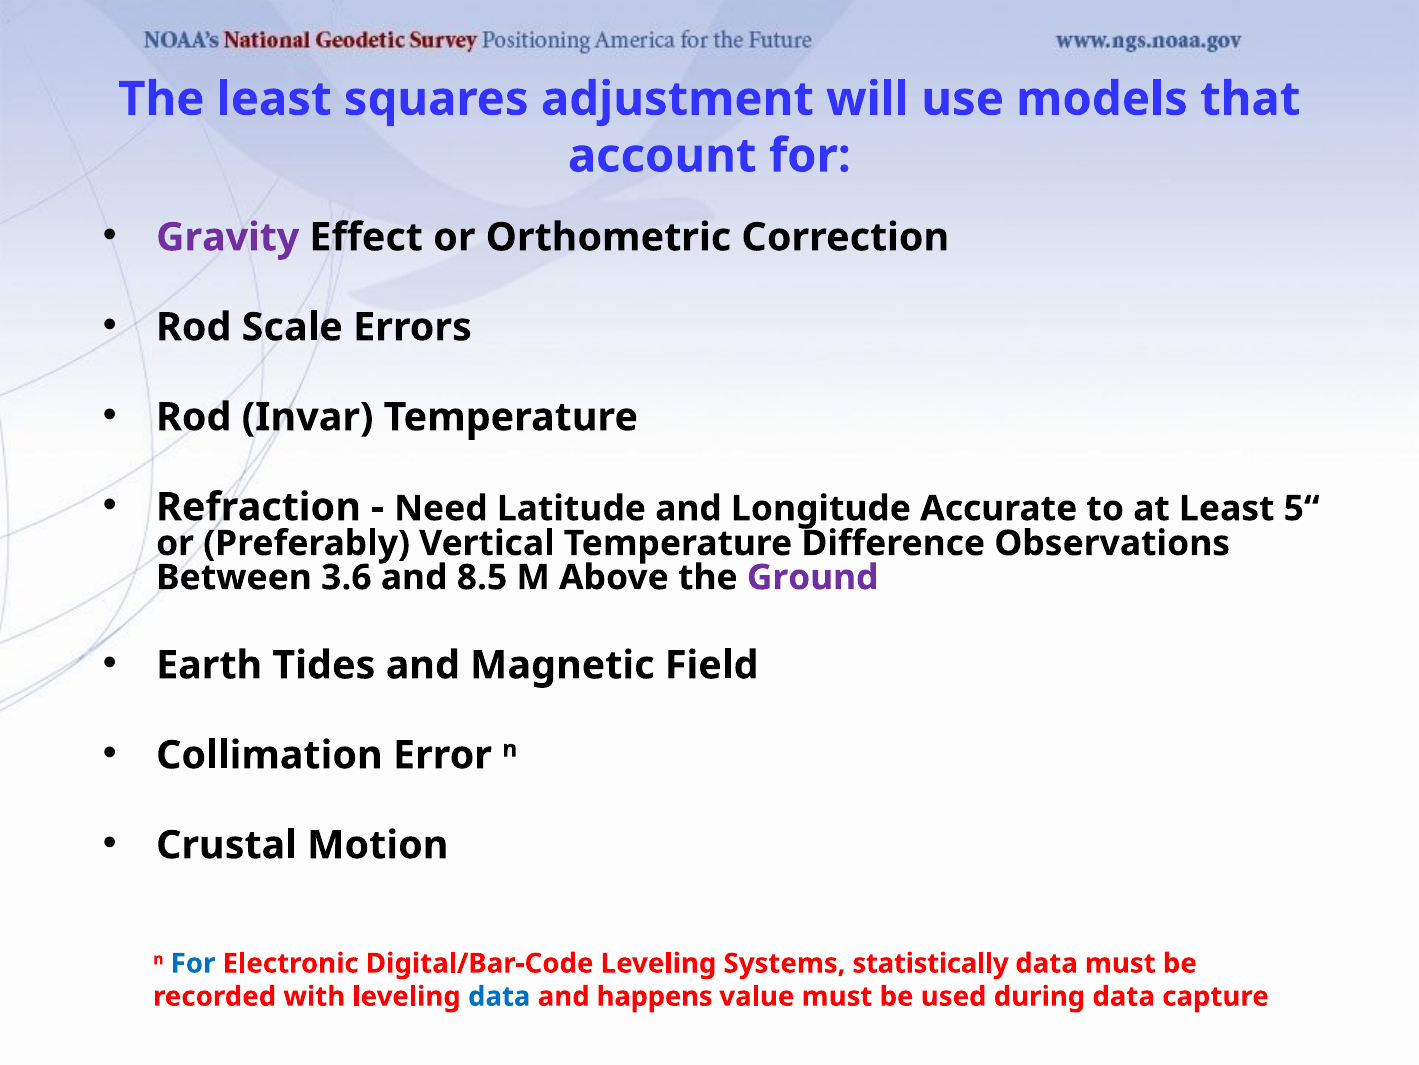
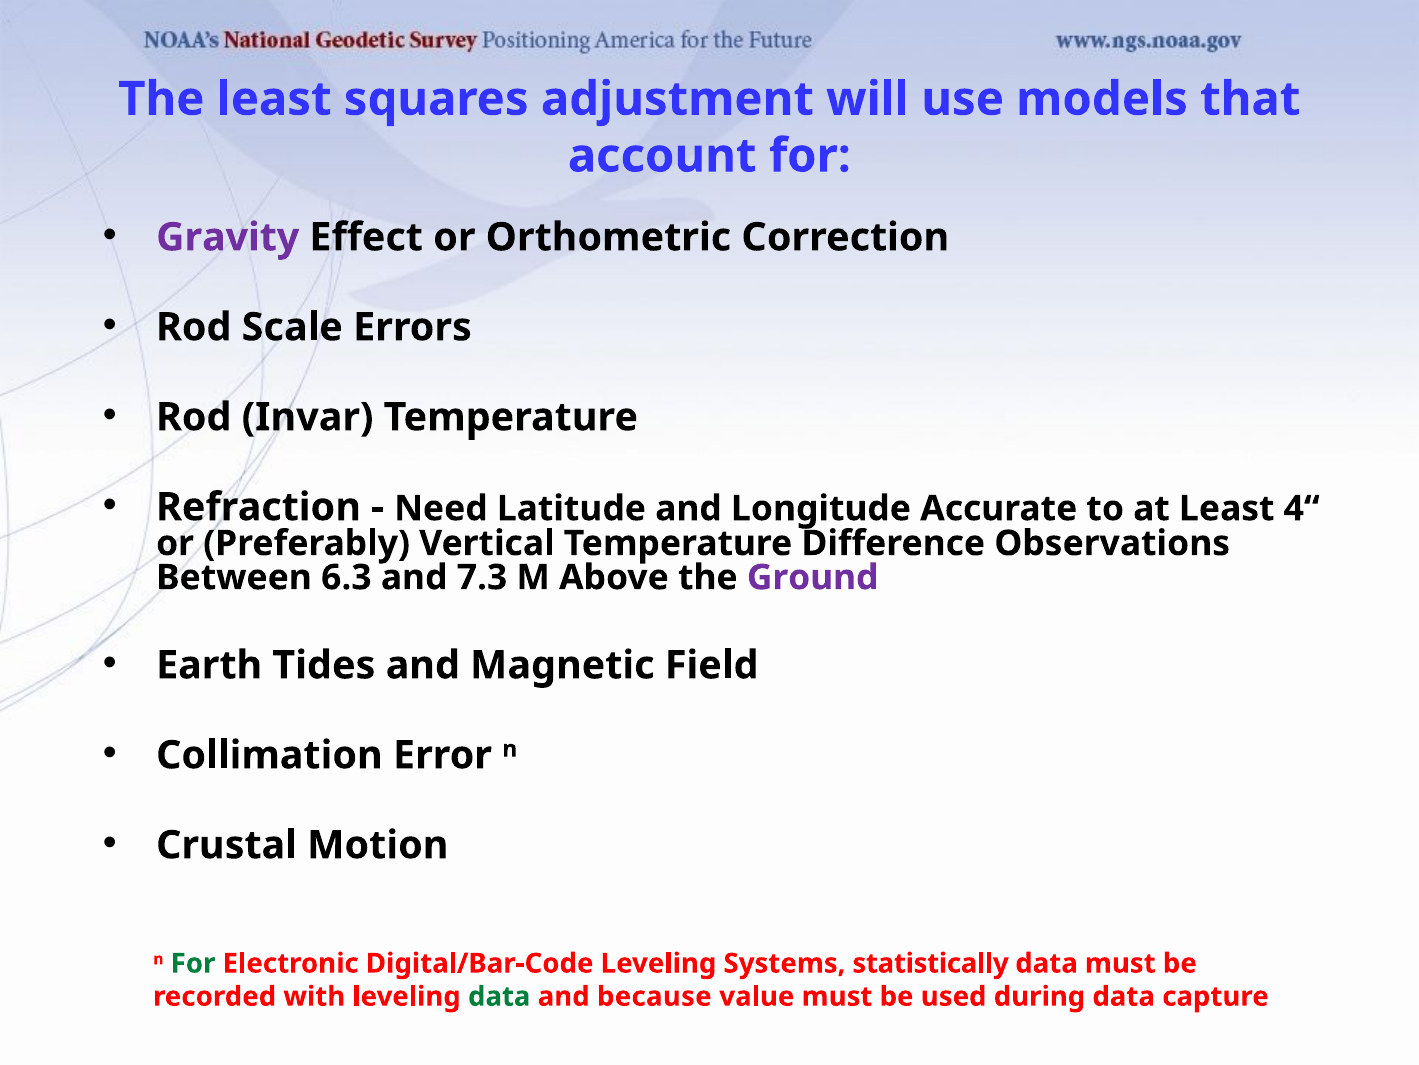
5“: 5“ -> 4“
3.6: 3.6 -> 6.3
8.5: 8.5 -> 7.3
For at (193, 963) colour: blue -> green
data at (499, 996) colour: blue -> green
happens: happens -> because
